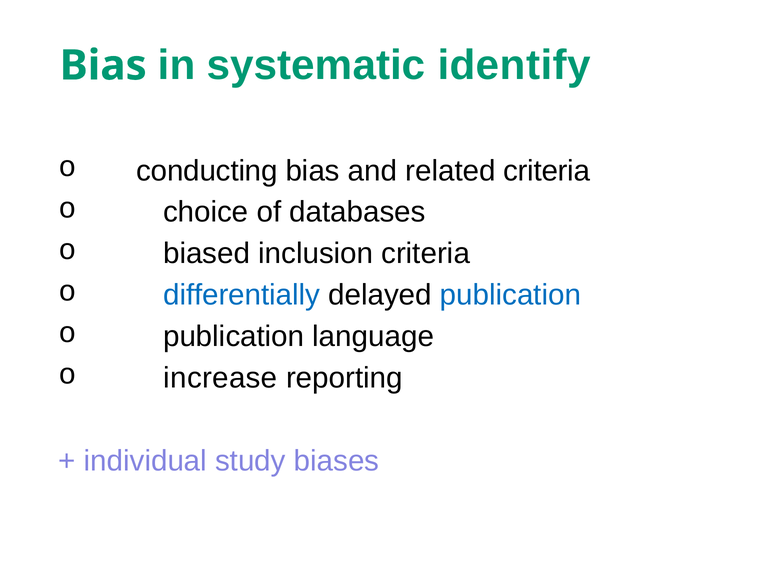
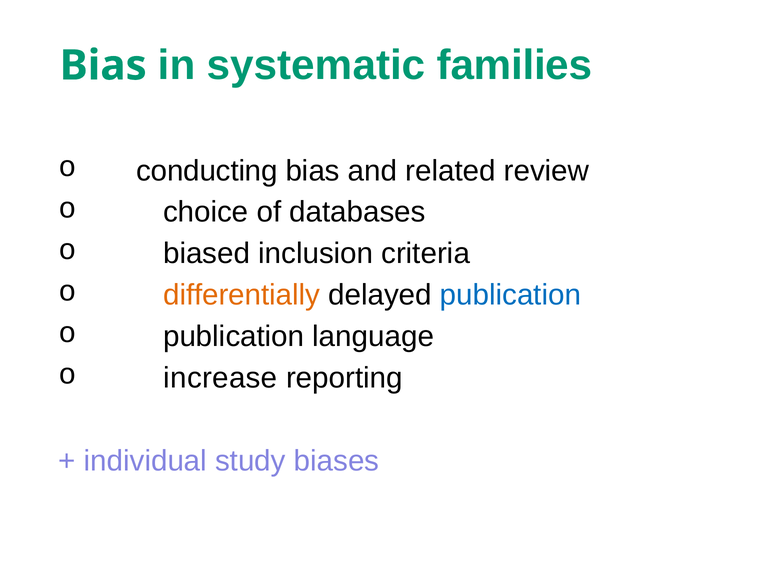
identify: identify -> families
related criteria: criteria -> review
differentially colour: blue -> orange
